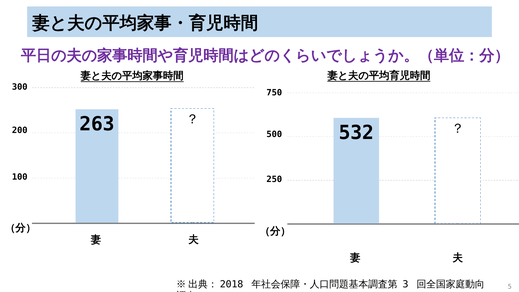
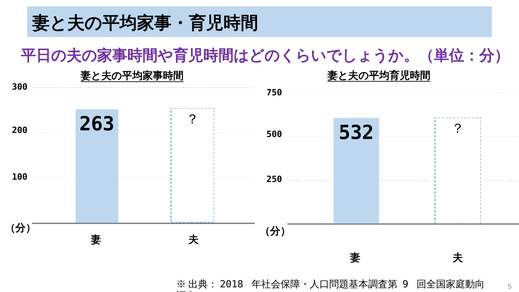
3: 3 -> 9
